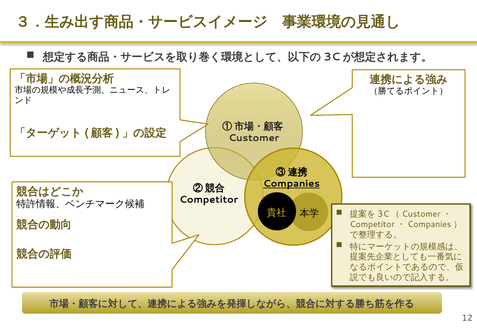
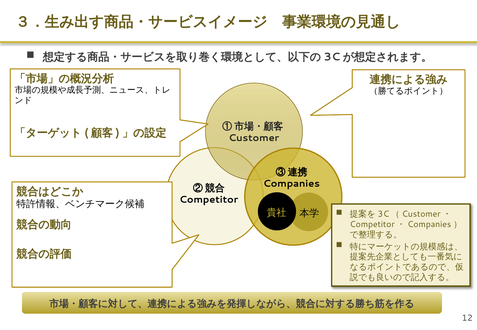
Companies underline: present -> none
